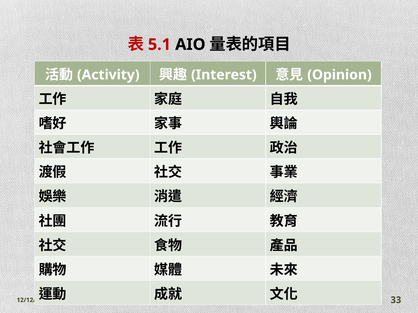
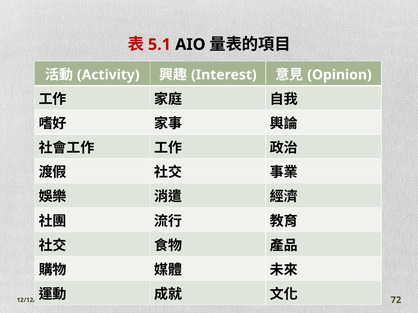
33: 33 -> 72
